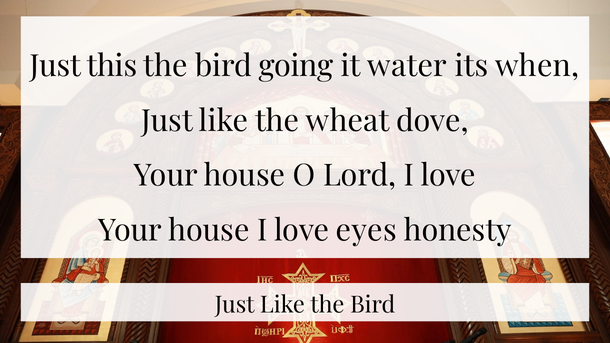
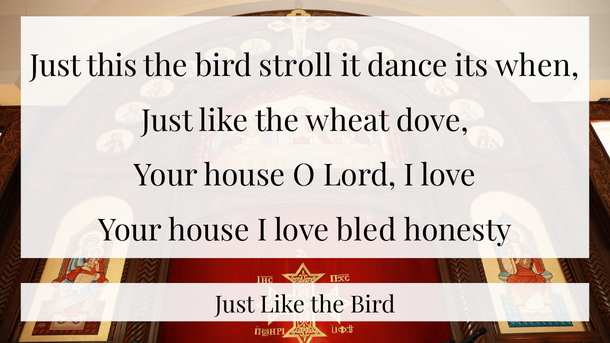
going: going -> stroll
water: water -> dance
eyes: eyes -> bled
